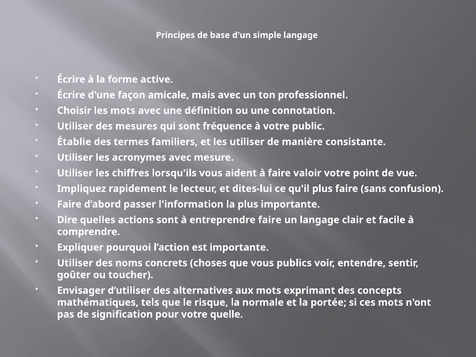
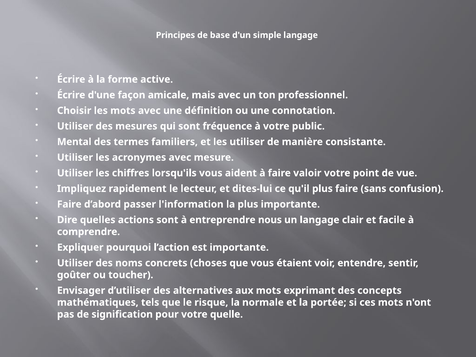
Établie: Établie -> Mental
entreprendre faire: faire -> nous
publics: publics -> étaient
